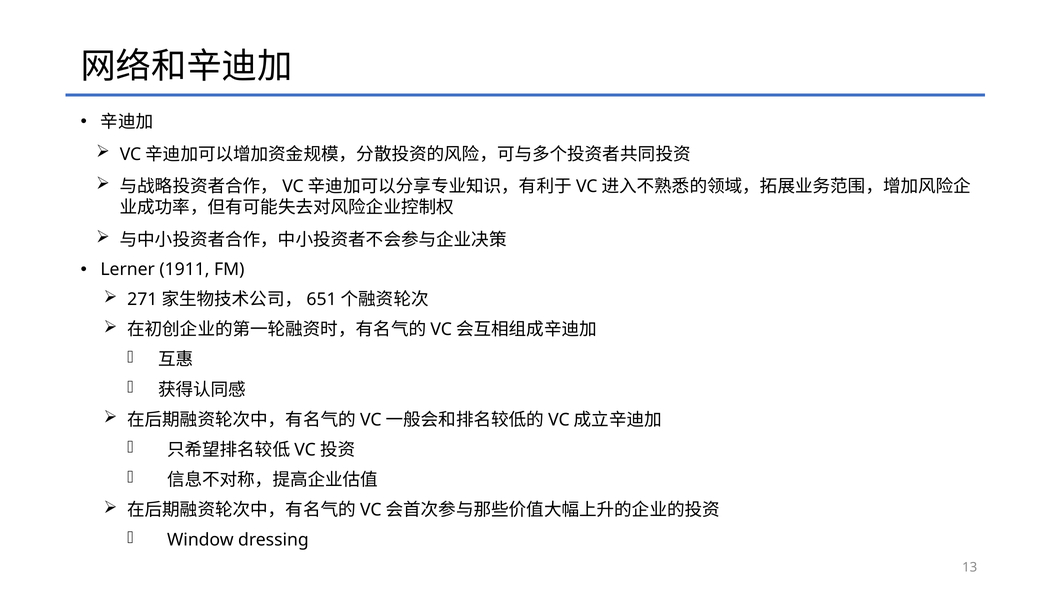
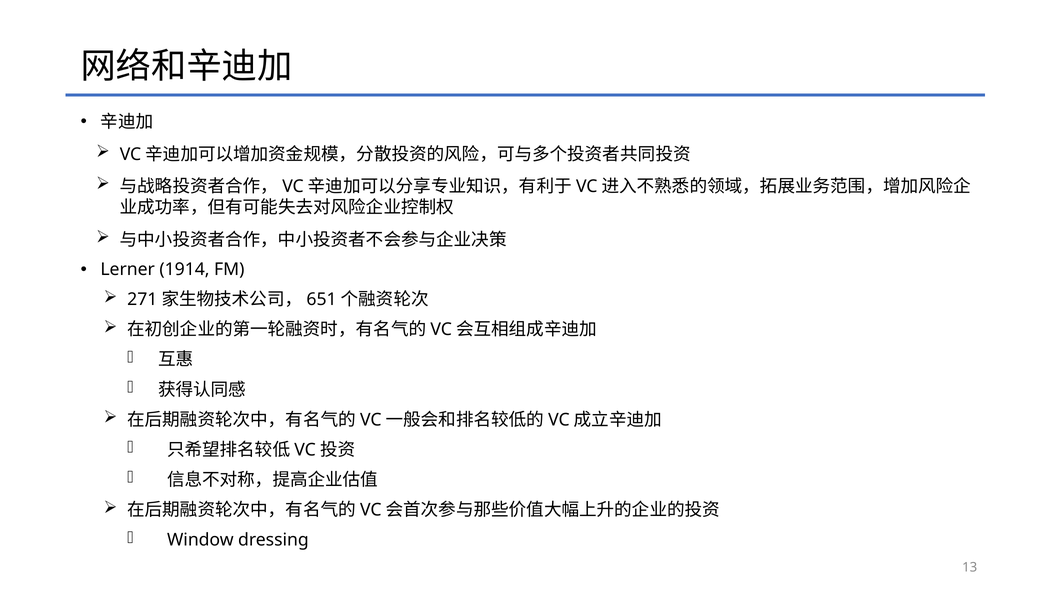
1911: 1911 -> 1914
